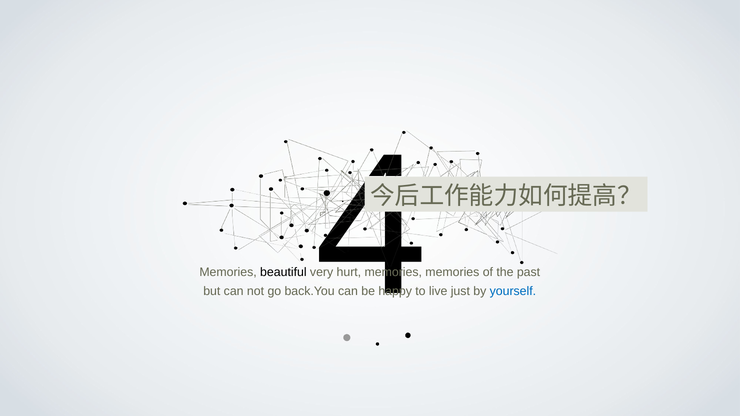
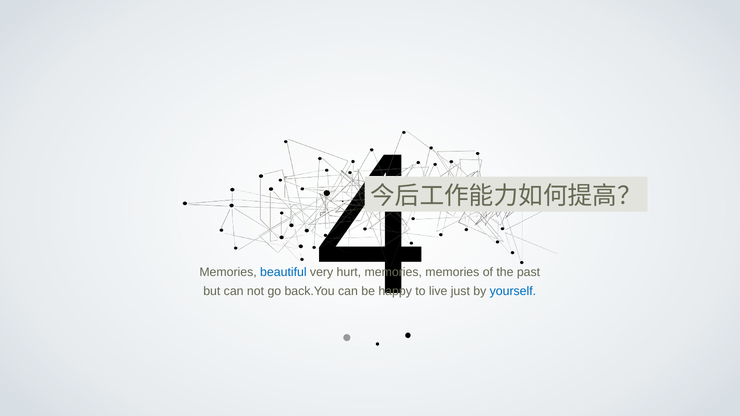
beautiful colour: black -> blue
